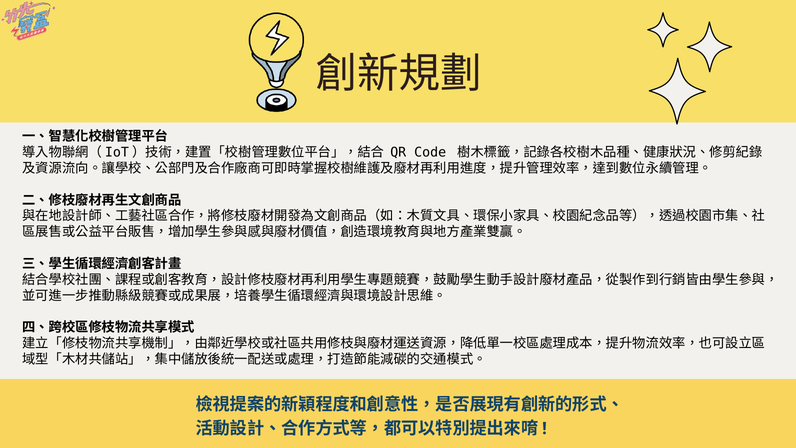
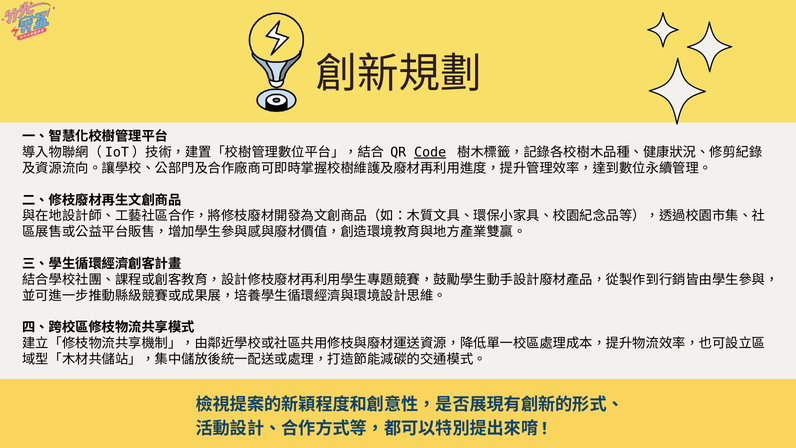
Code underline: none -> present
